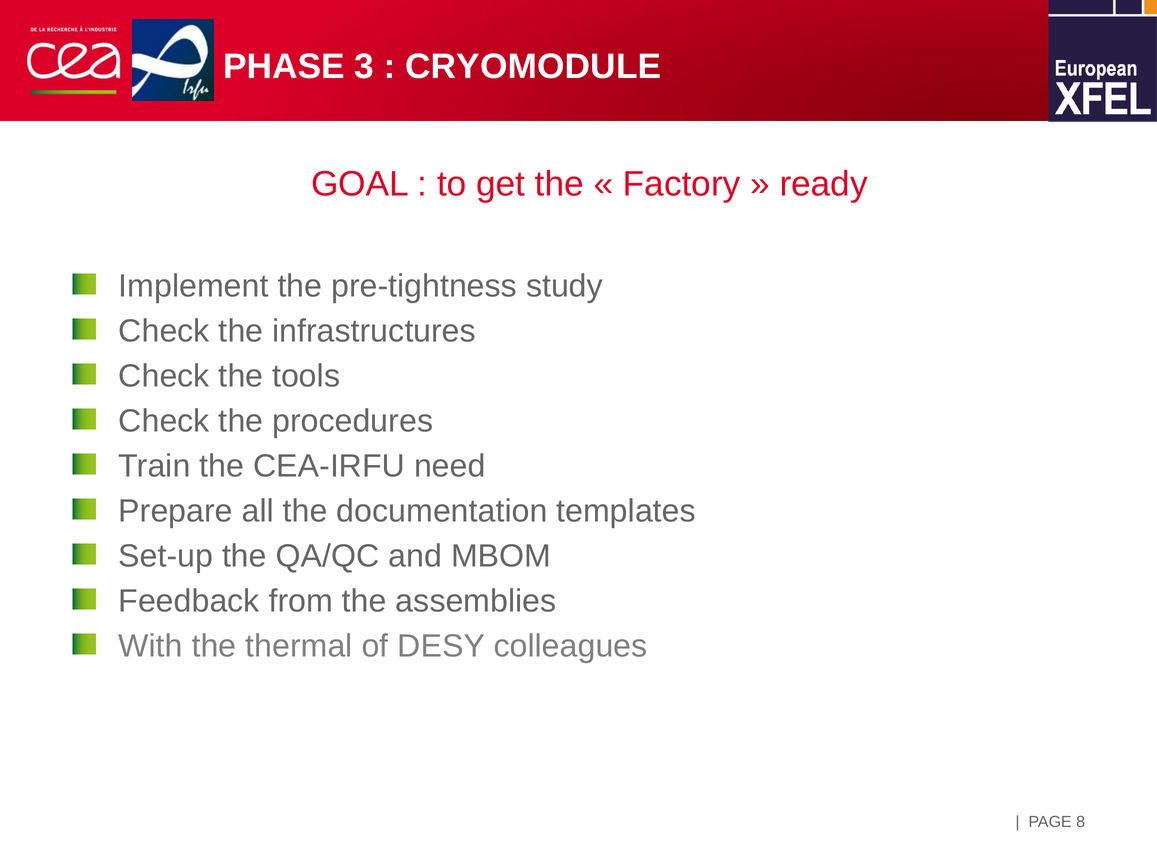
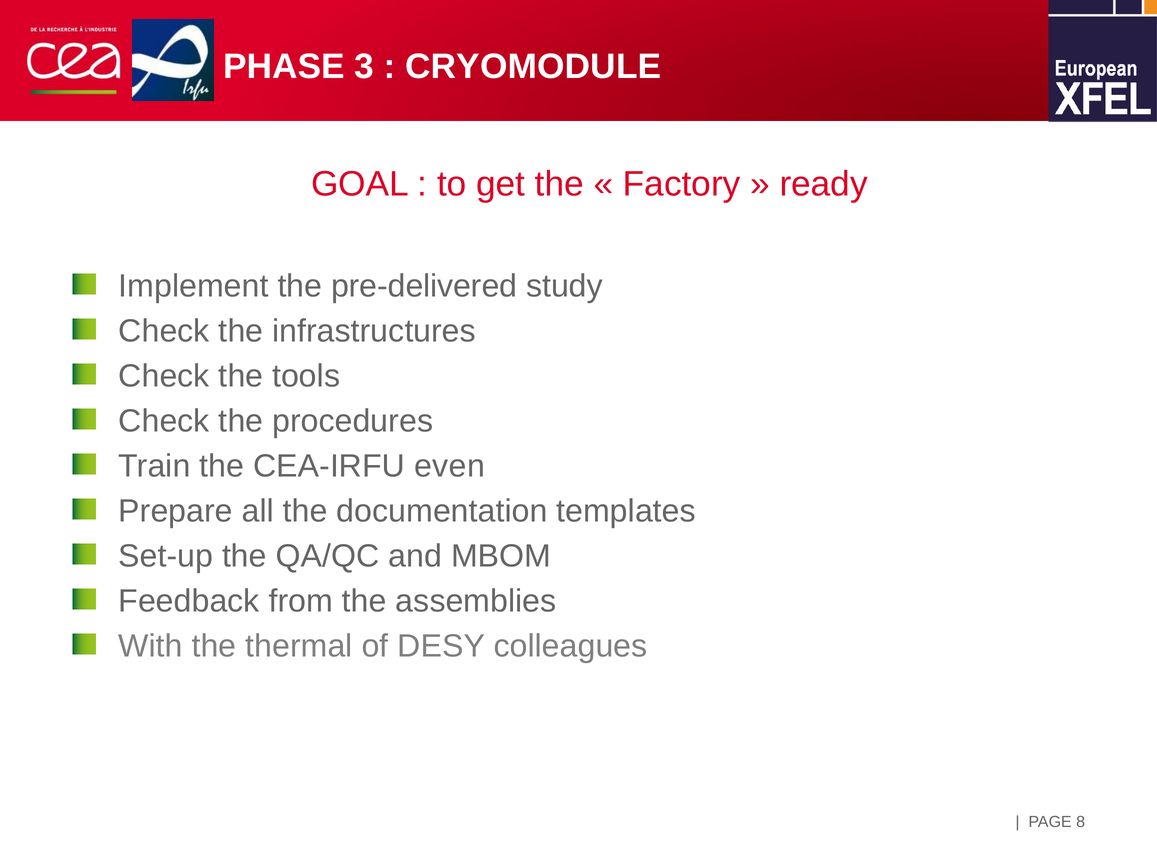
pre-tightness: pre-tightness -> pre-delivered
need: need -> even
